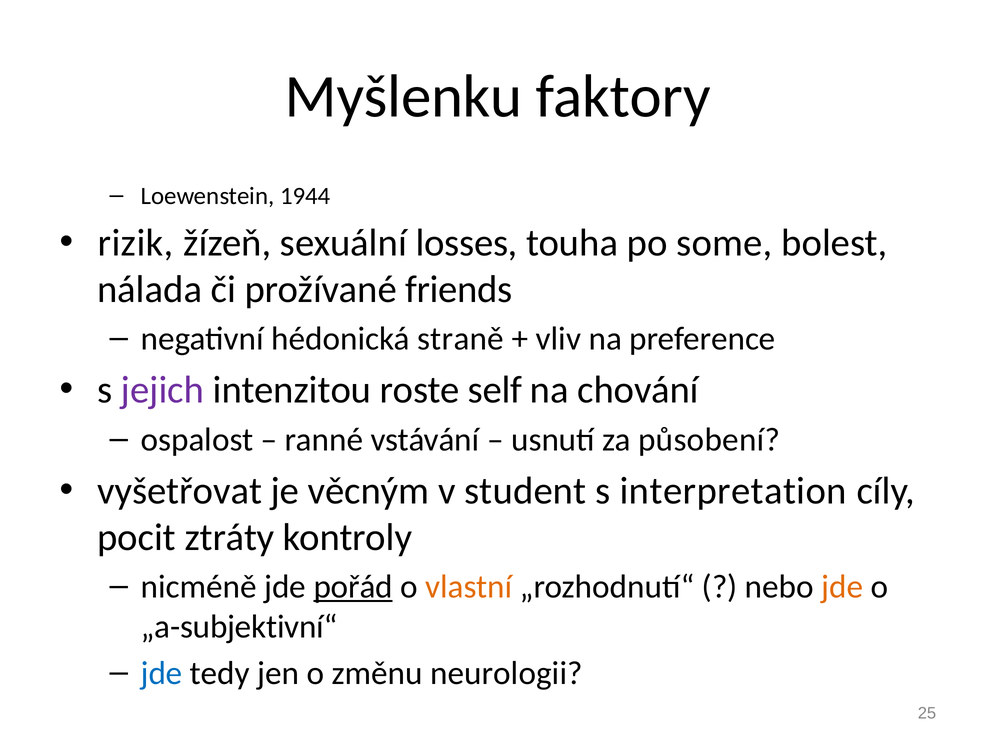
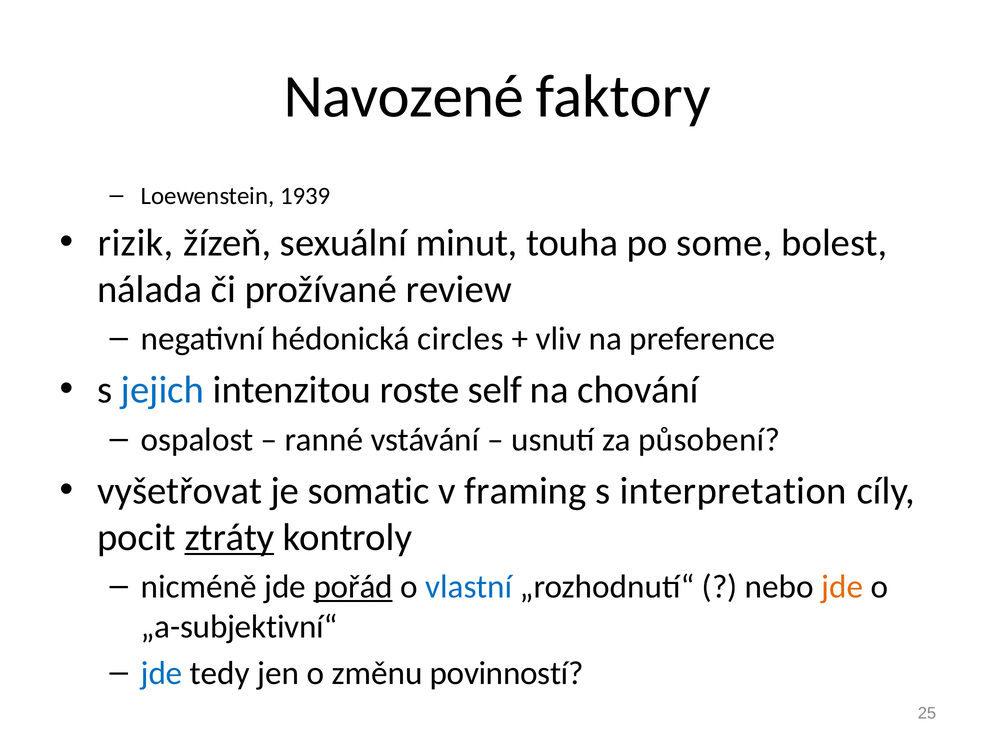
Myšlenku: Myšlenku -> Navozené
1944: 1944 -> 1939
losses: losses -> minut
friends: friends -> review
straně: straně -> circles
jejich colour: purple -> blue
věcným: věcným -> somatic
student: student -> framing
ztráty underline: none -> present
vlastní colour: orange -> blue
neurologii: neurologii -> povinností
